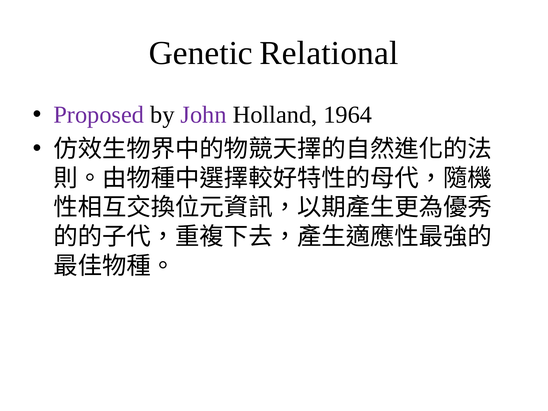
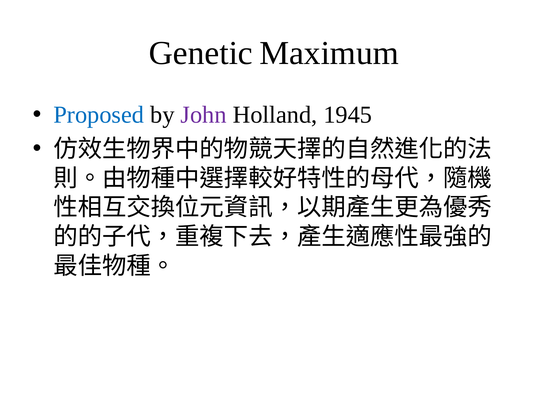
Relational: Relational -> Maximum
Proposed colour: purple -> blue
1964: 1964 -> 1945
